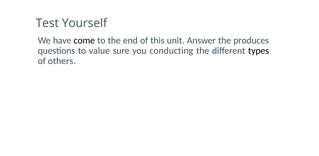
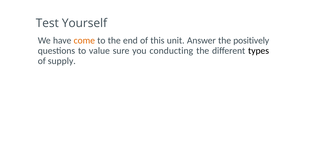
come colour: black -> orange
produces: produces -> positively
others: others -> supply
